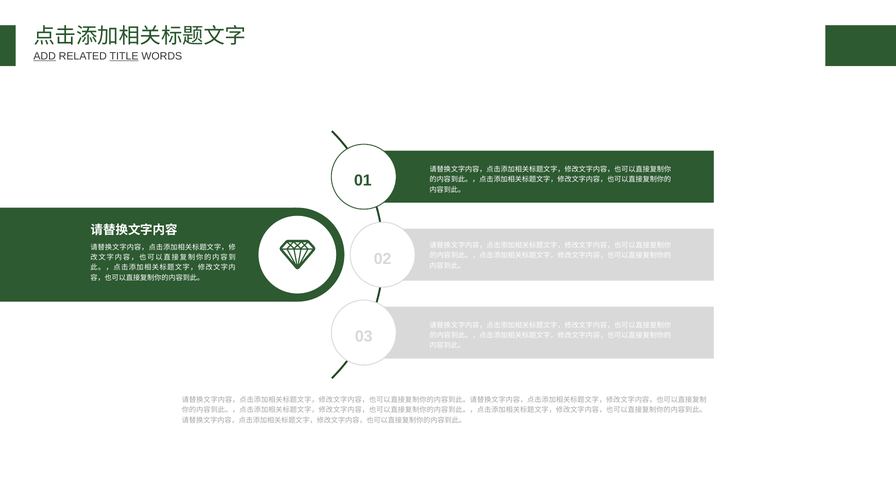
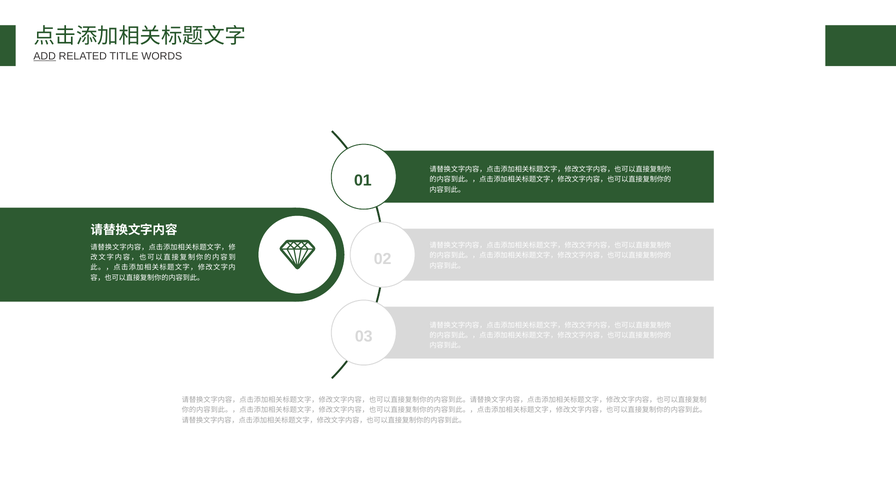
TITLE underline: present -> none
